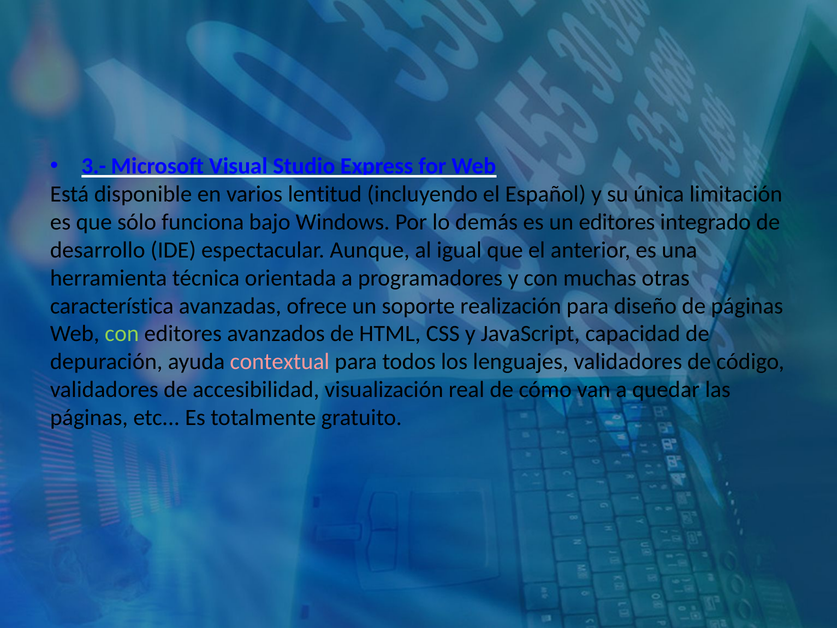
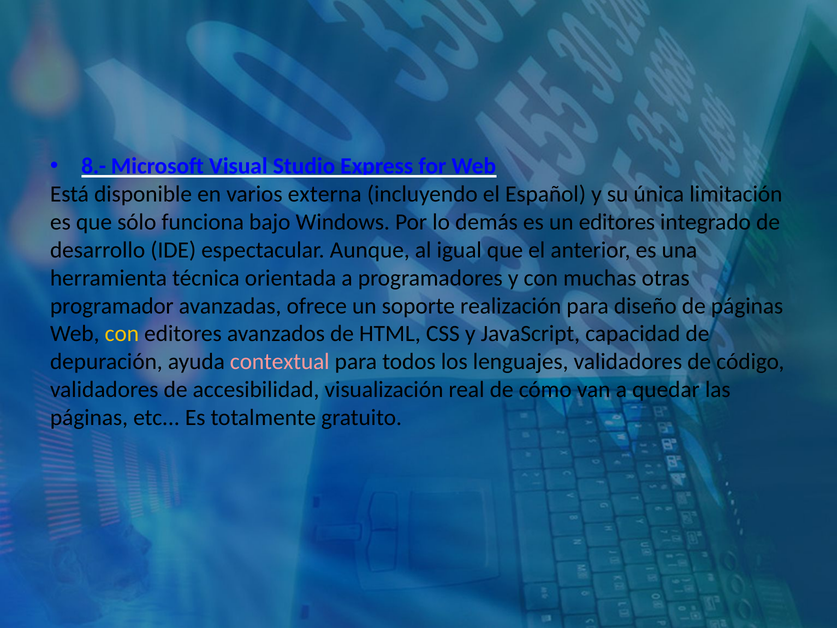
3.-: 3.- -> 8.-
lentitud: lentitud -> externa
característica: característica -> programador
con at (122, 334) colour: light green -> yellow
